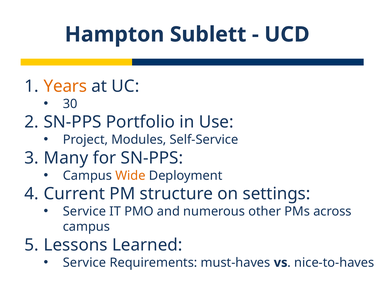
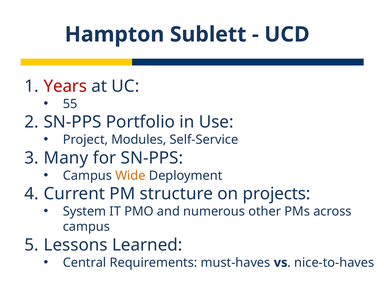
Years colour: orange -> red
30: 30 -> 55
settings: settings -> projects
Service at (84, 211): Service -> System
Service at (85, 263): Service -> Central
